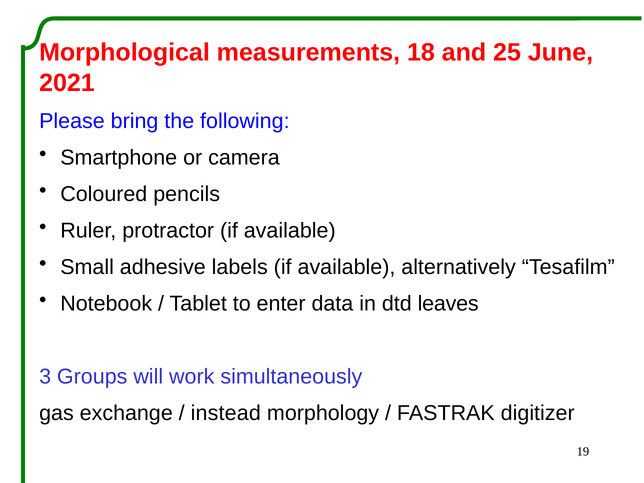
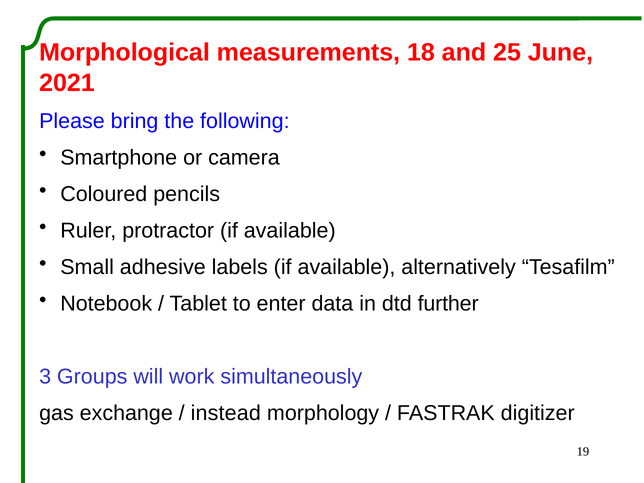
leaves: leaves -> further
